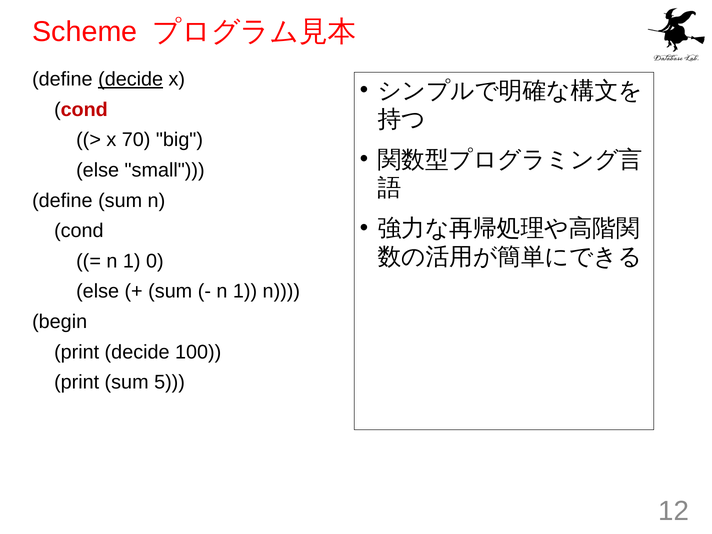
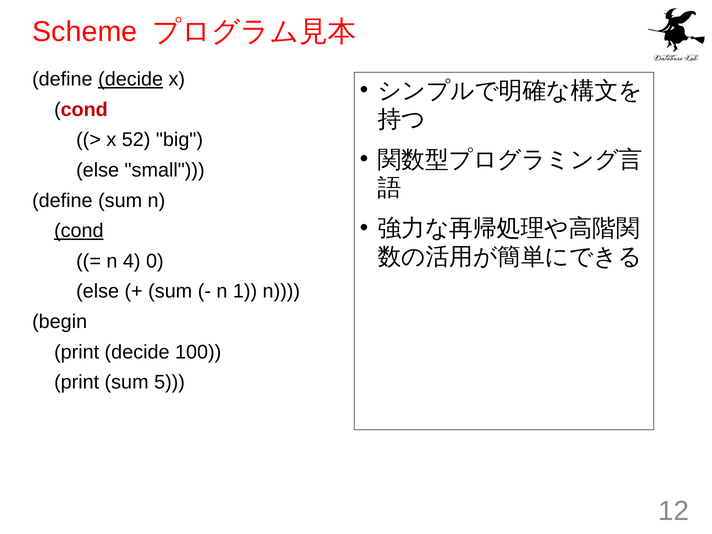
70: 70 -> 52
cond at (79, 231) underline: none -> present
1 at (132, 261): 1 -> 4
